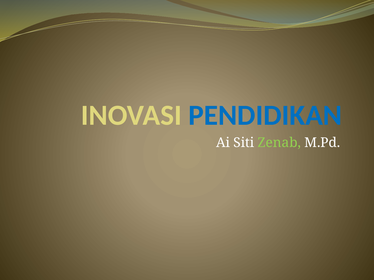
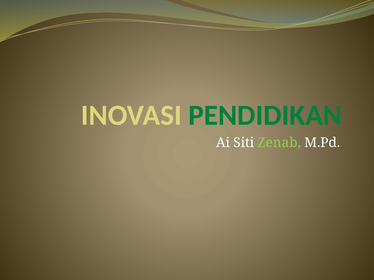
PENDIDIKAN colour: blue -> green
